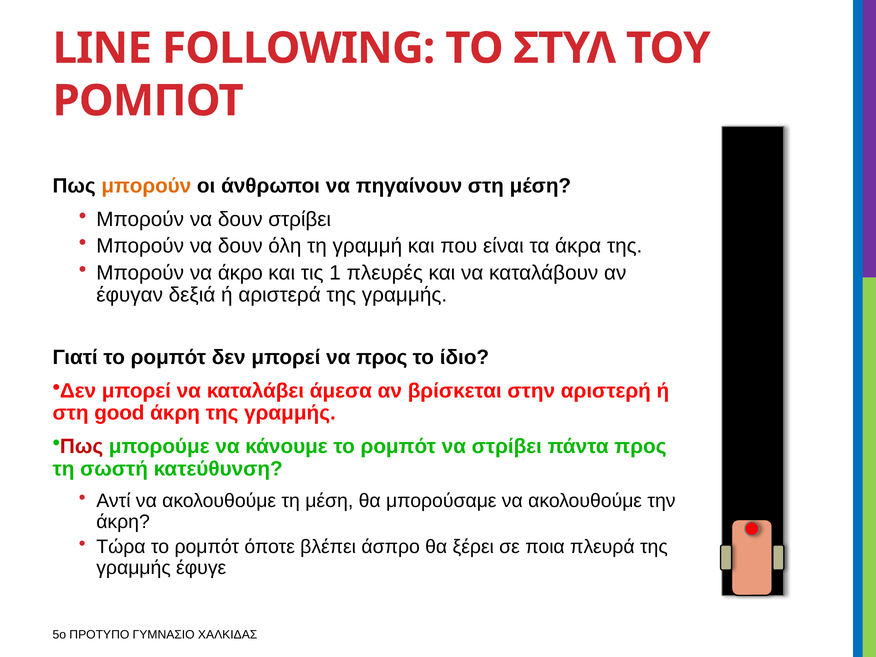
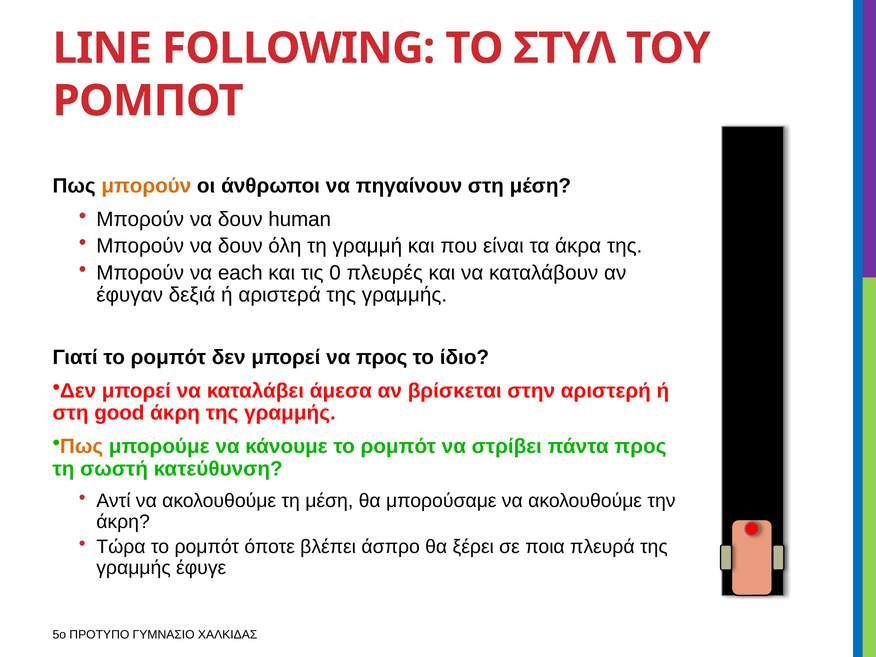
δουν στρίβει: στρίβει -> human
άκρο: άκρο -> each
1: 1 -> 0
Πως at (82, 446) colour: red -> orange
